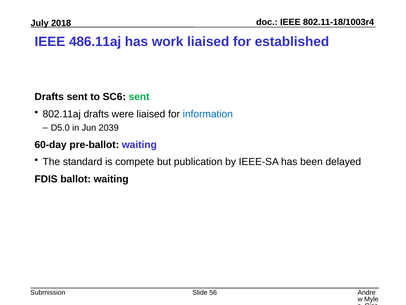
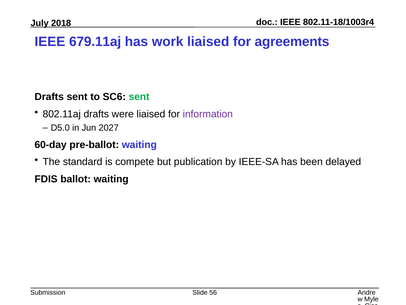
486.11aj: 486.11aj -> 679.11aj
established: established -> agreements
information colour: blue -> purple
2039: 2039 -> 2027
